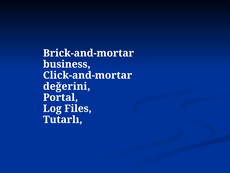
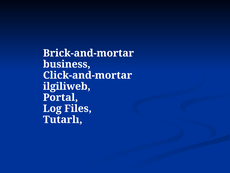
değerini: değerini -> ilgiliweb
